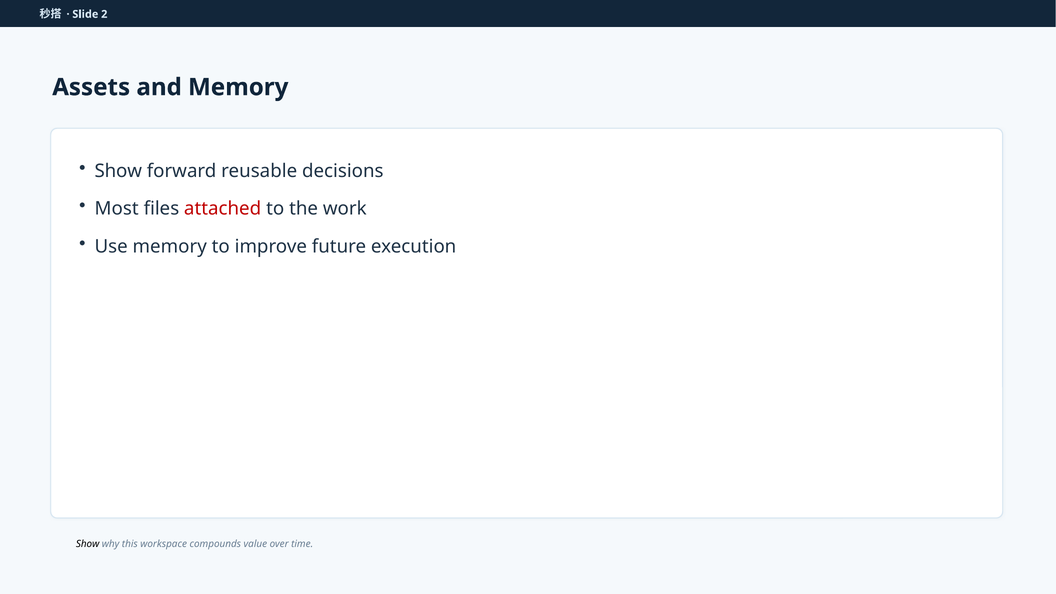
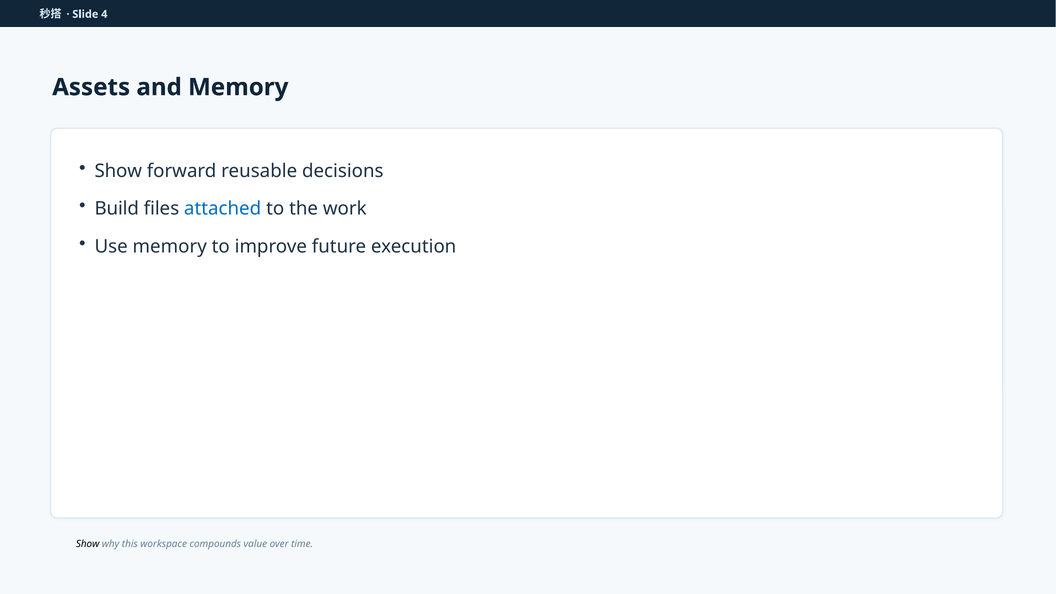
2: 2 -> 4
Most: Most -> Build
attached colour: red -> blue
